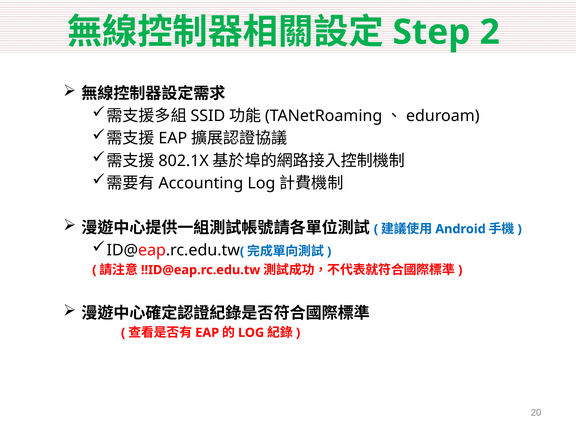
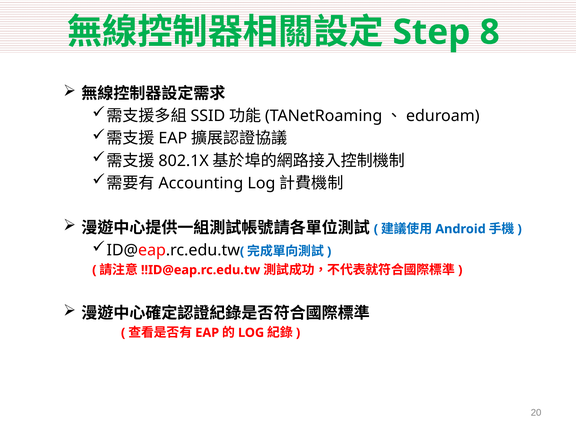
2: 2 -> 8
